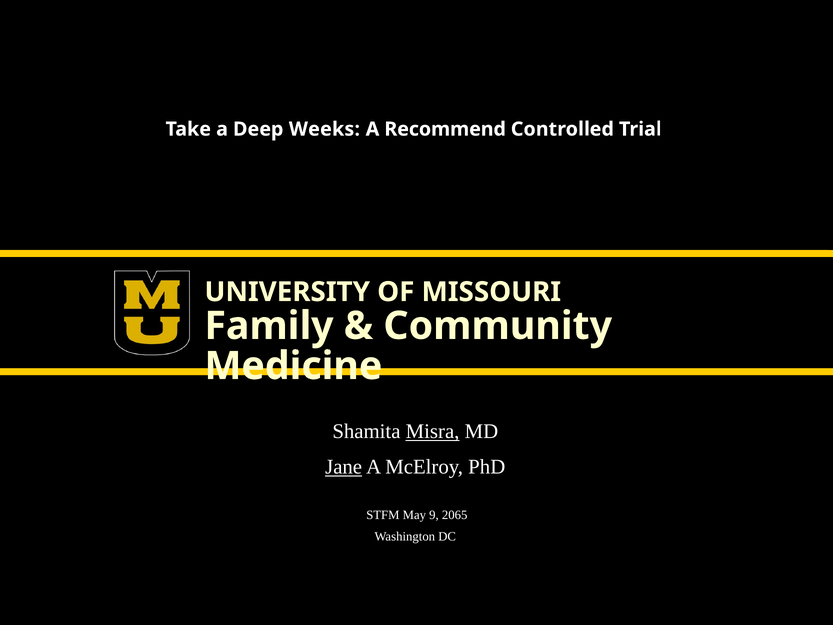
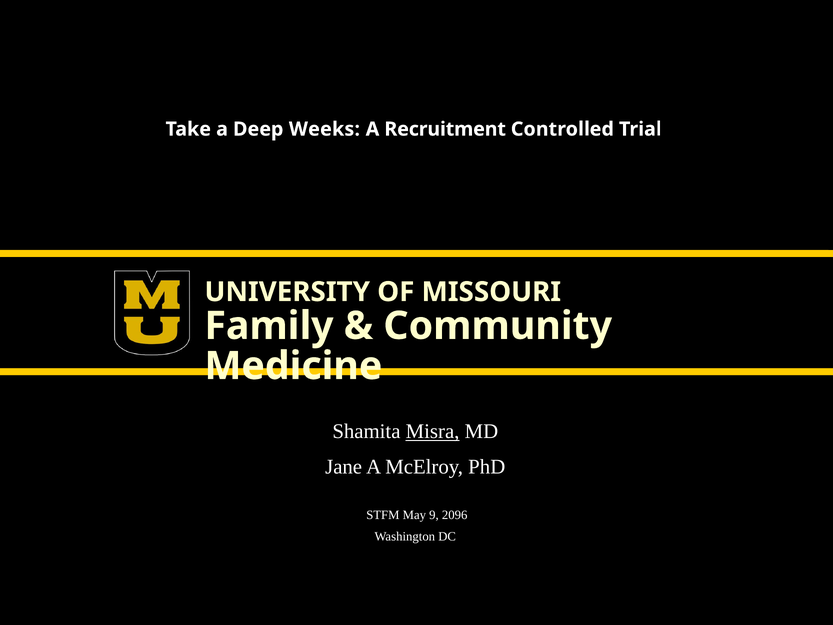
Recommend: Recommend -> Recruitment
Jane underline: present -> none
2065: 2065 -> 2096
